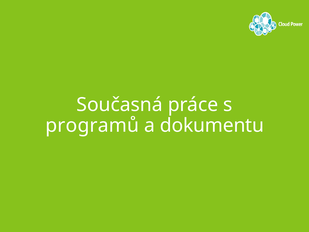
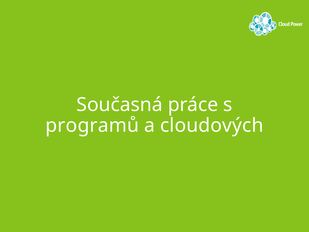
dokumentu: dokumentu -> cloudových
